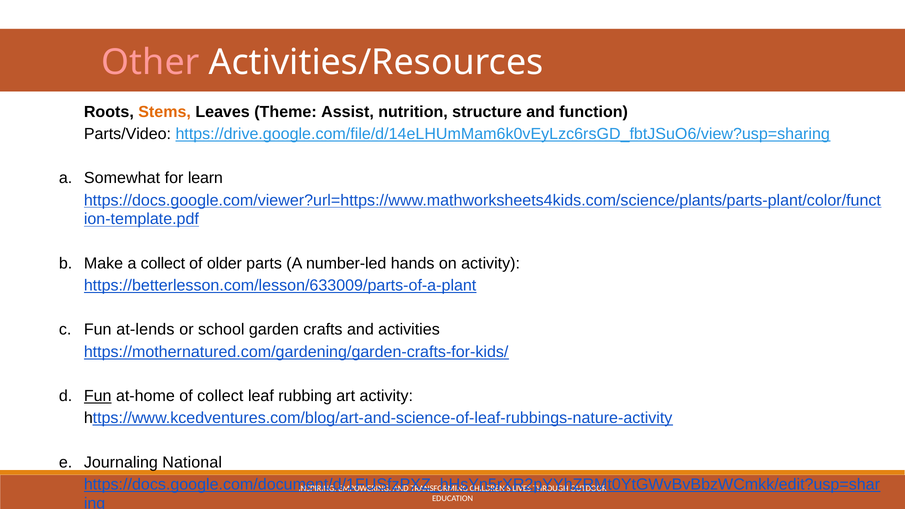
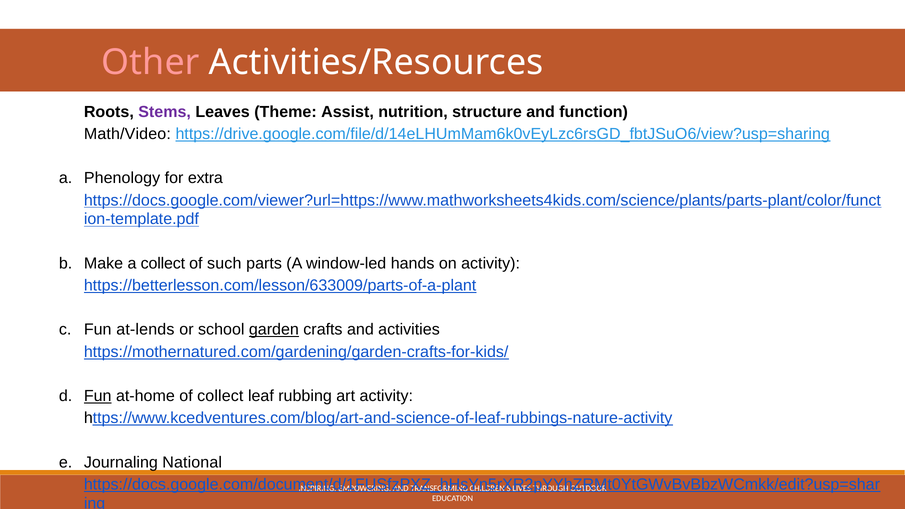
Stems colour: orange -> purple
Parts/Video: Parts/Video -> Math/Video
Somewhat: Somewhat -> Phenology
learn: learn -> extra
older: older -> such
number-led: number-led -> window-led
garden underline: none -> present
